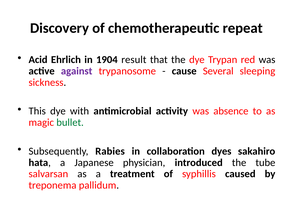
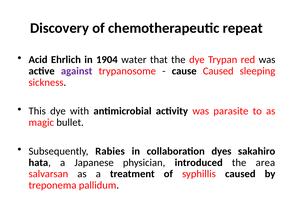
result: result -> water
cause Several: Several -> Caused
absence: absence -> parasite
bullet colour: green -> black
tube: tube -> area
